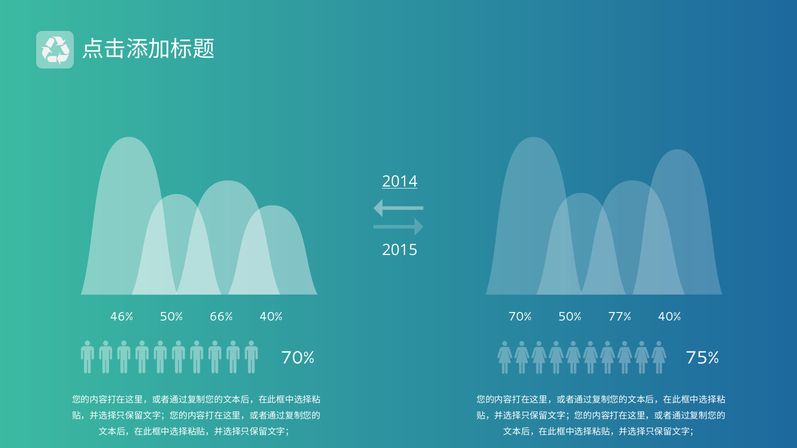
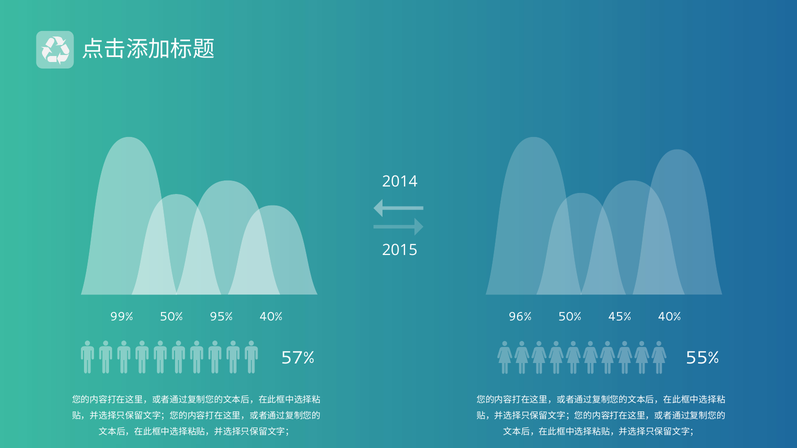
2014 underline: present -> none
46%: 46% -> 99%
66%: 66% -> 95%
40% 70%: 70% -> 96%
77%: 77% -> 45%
70% at (298, 358): 70% -> 57%
75%: 75% -> 55%
